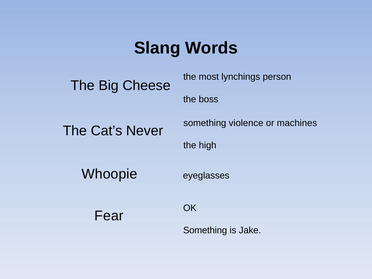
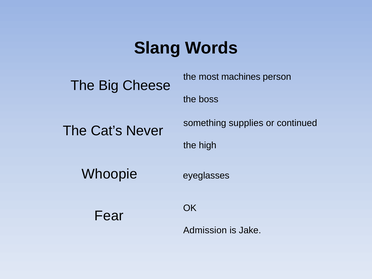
lynchings: lynchings -> machines
violence: violence -> supplies
machines: machines -> continued
Something at (205, 230): Something -> Admission
